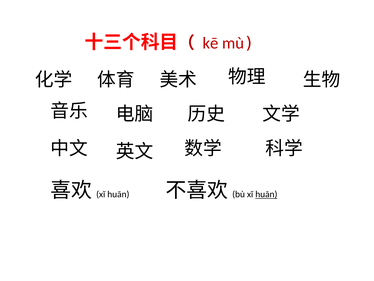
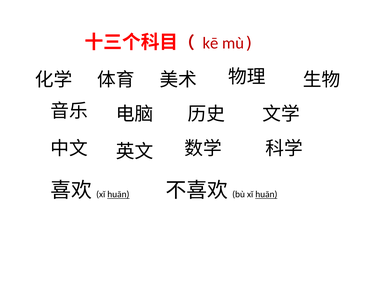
huān at (118, 194) underline: none -> present
